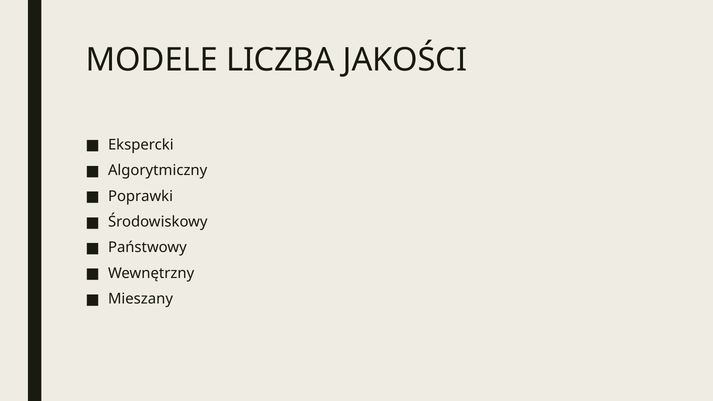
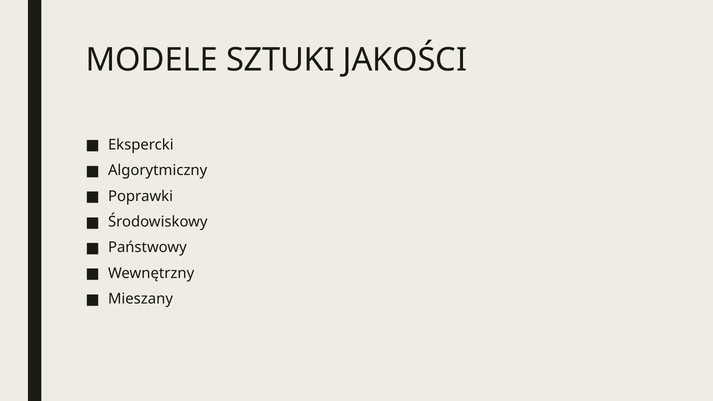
LICZBA: LICZBA -> SZTUKI
